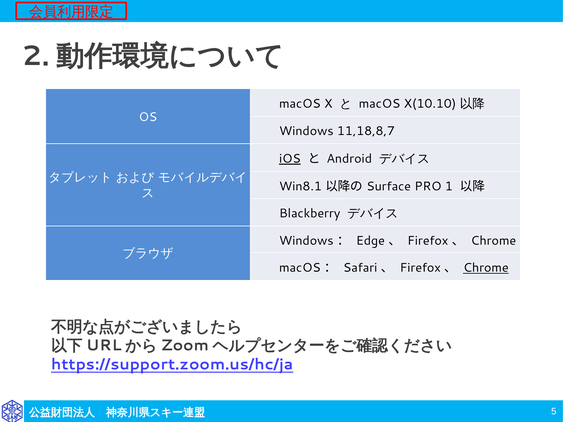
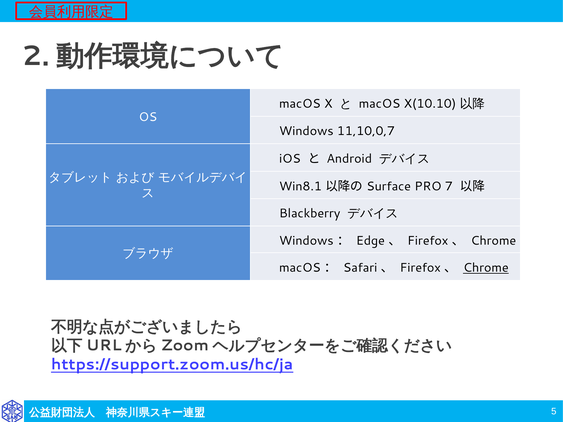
11,18,8,7: 11,18,8,7 -> 11,10,0,7
iOS underline: present -> none
1: 1 -> 7
